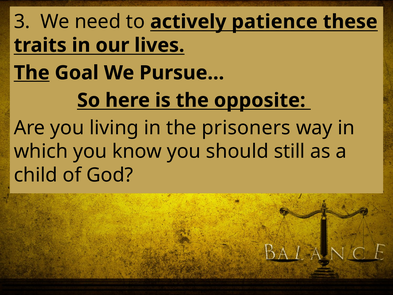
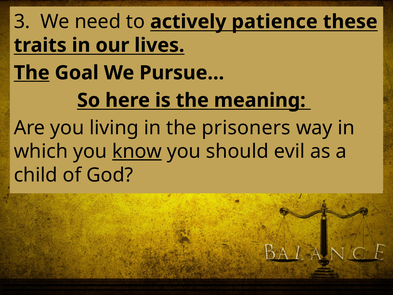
opposite: opposite -> meaning
know underline: none -> present
still: still -> evil
